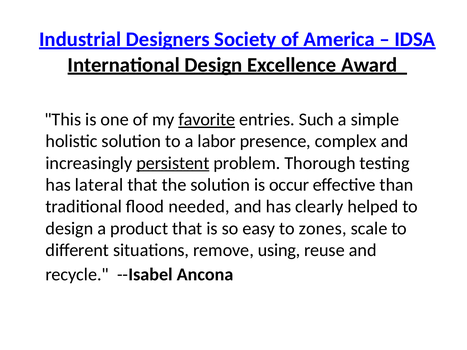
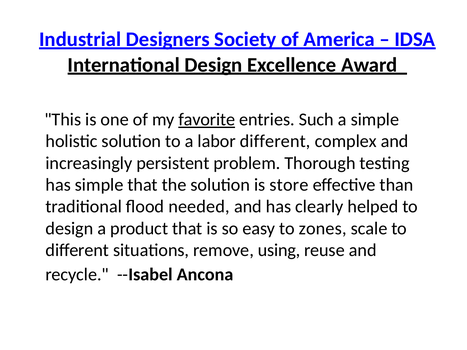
labor presence: presence -> different
persistent underline: present -> none
has lateral: lateral -> simple
occur: occur -> store
